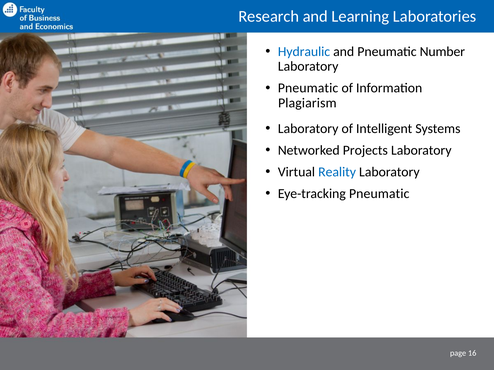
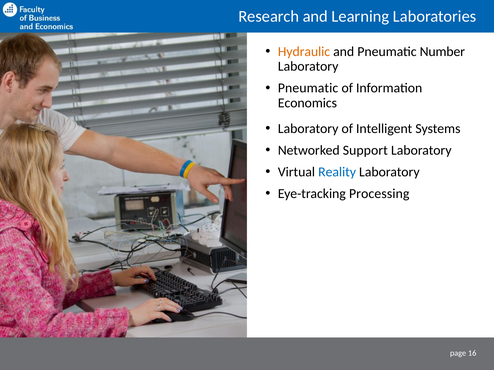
Hydraulic colour: blue -> orange
Plagiarism: Plagiarism -> Economics
Projects: Projects -> Support
Eye-tracking Pneumatic: Pneumatic -> Processing
